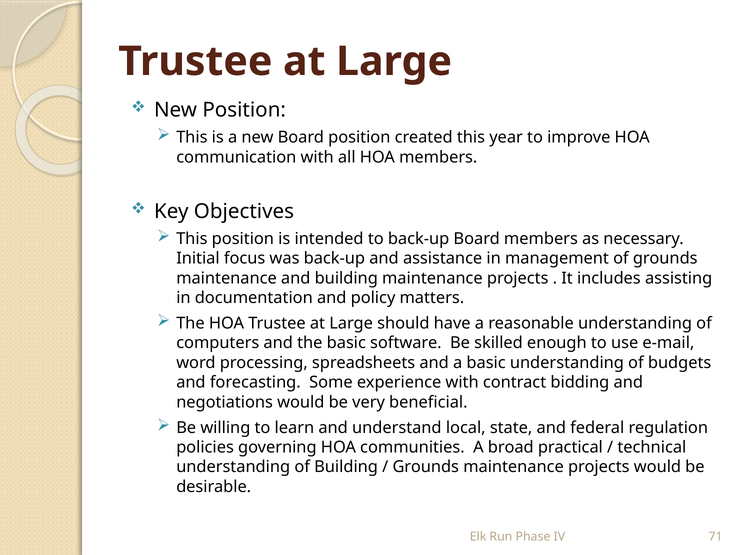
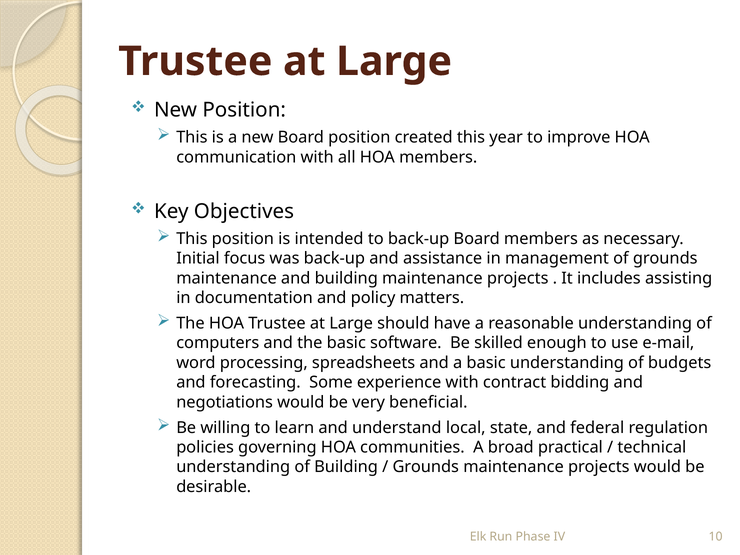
71: 71 -> 10
